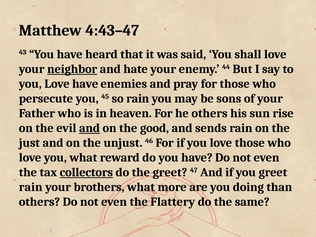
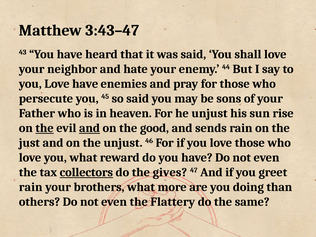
4:43–47: 4:43–47 -> 3:43–47
neighbor underline: present -> none
so rain: rain -> said
he others: others -> unjust
the at (45, 128) underline: none -> present
the greet: greet -> gives
